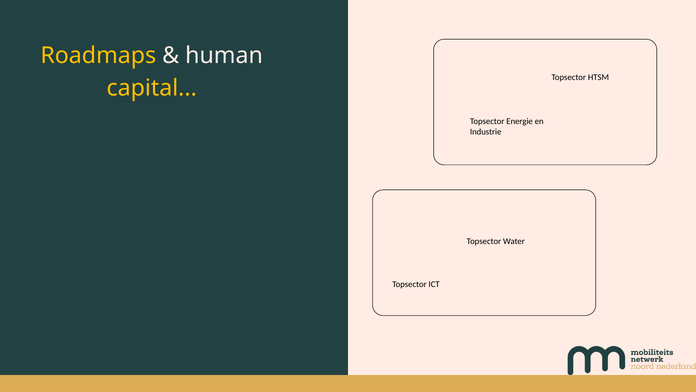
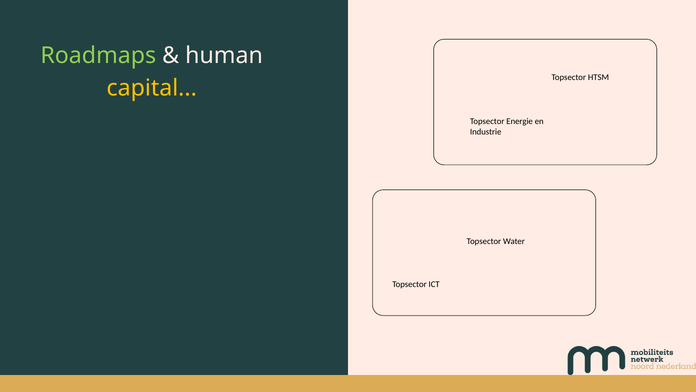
Roadmaps colour: yellow -> light green
